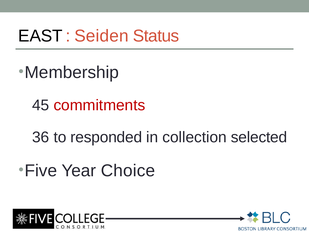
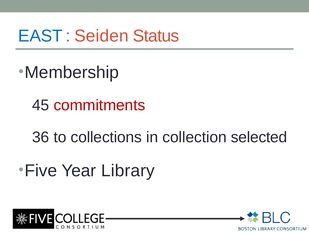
EAST colour: black -> blue
responded: responded -> collections
Choice: Choice -> Library
